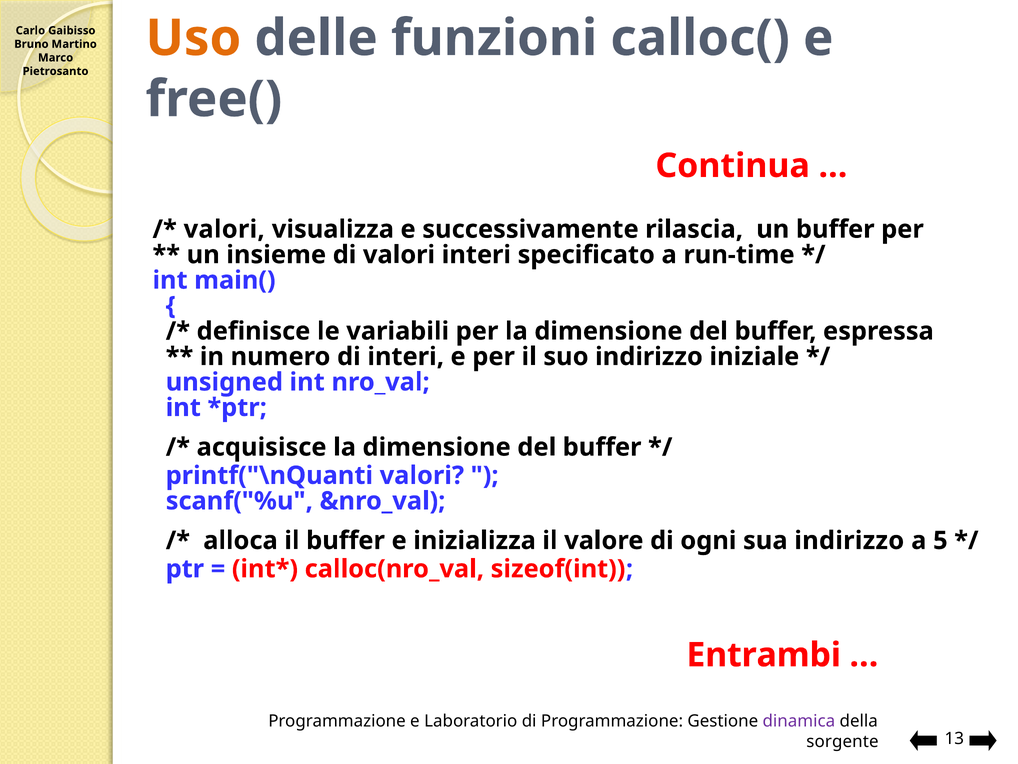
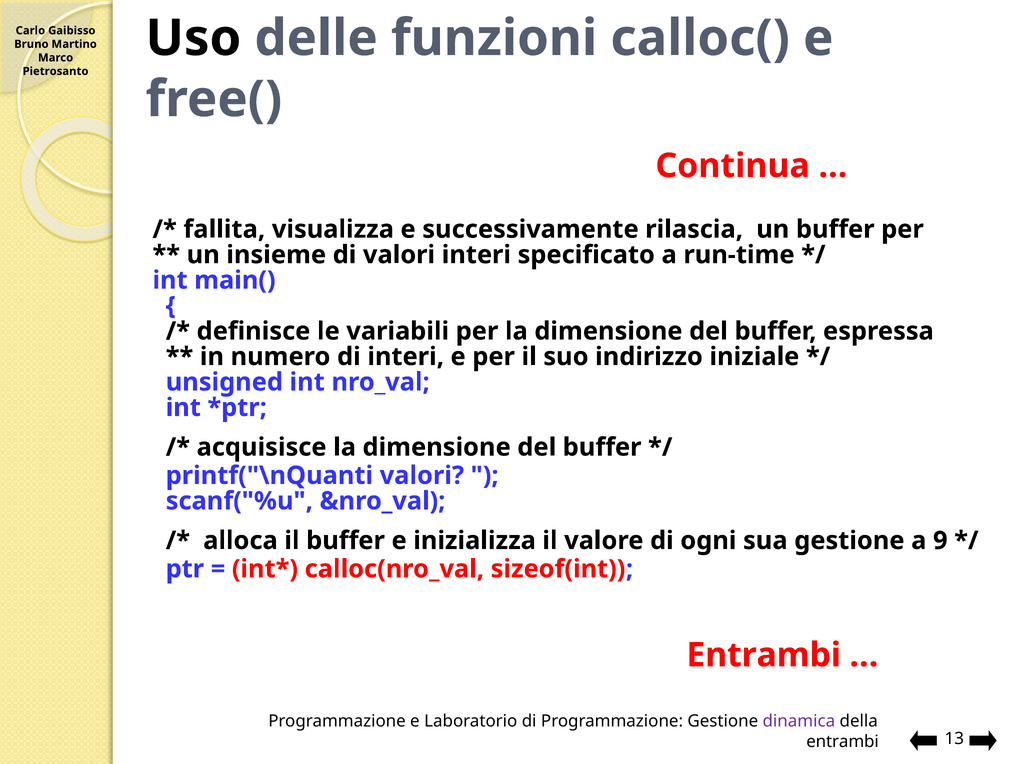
Uso colour: orange -> black
valori at (224, 229): valori -> fallita
sua indirizzo: indirizzo -> gestione
5: 5 -> 9
sorgente at (842, 741): sorgente -> entrambi
